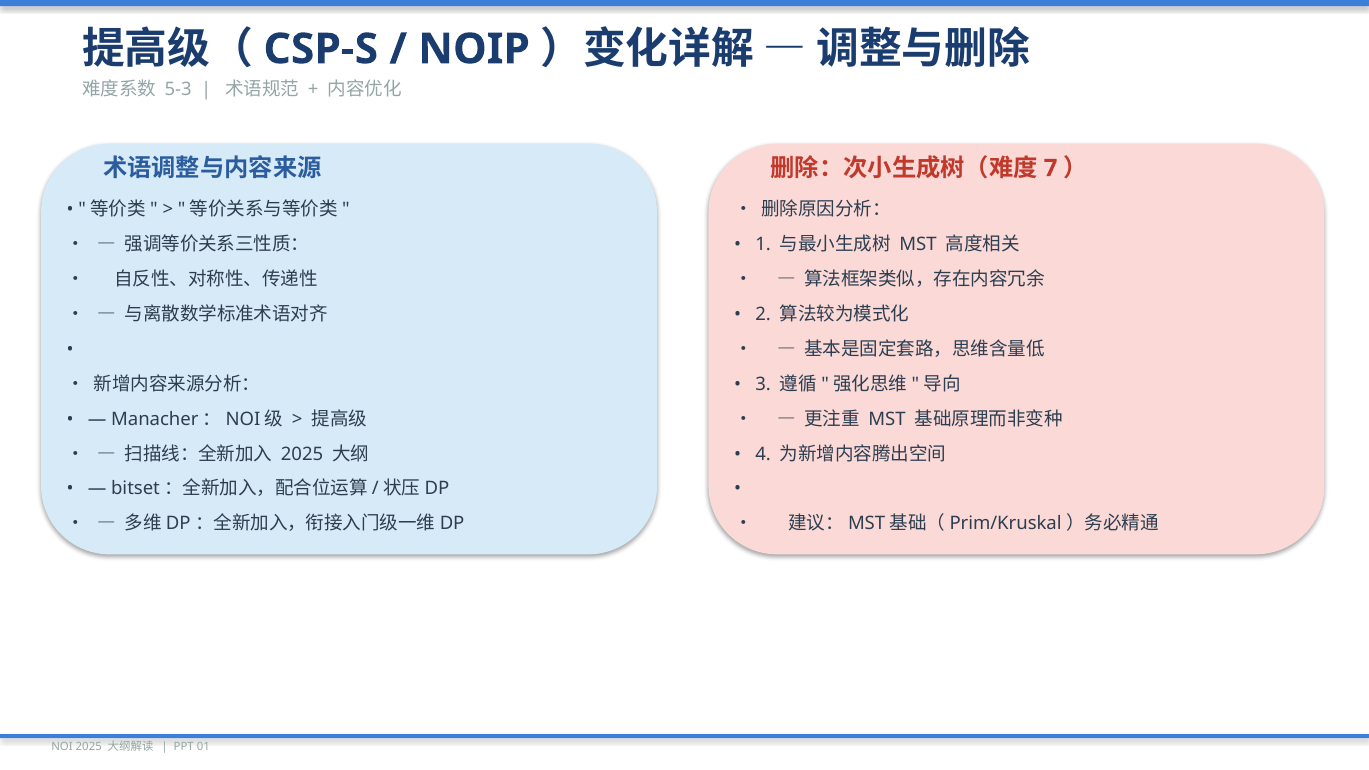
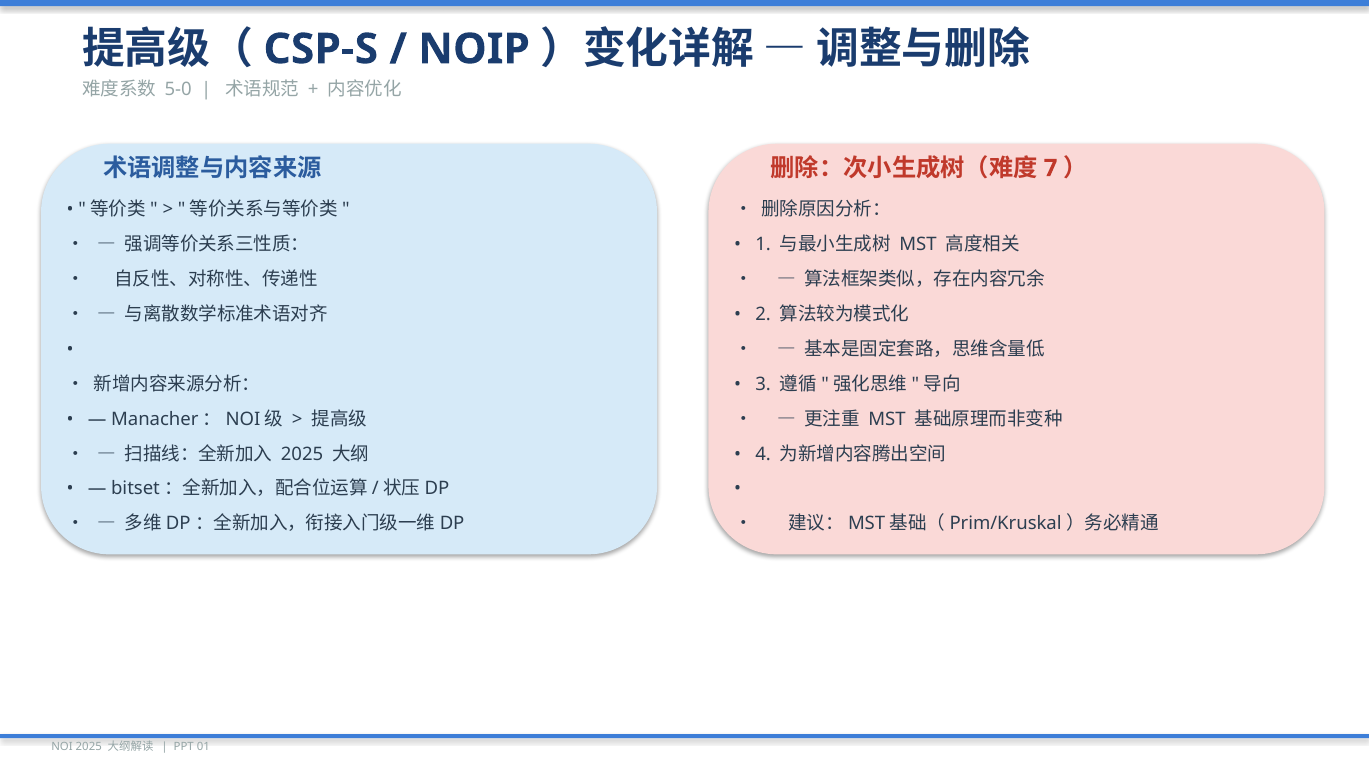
5-3: 5-3 -> 5-0
